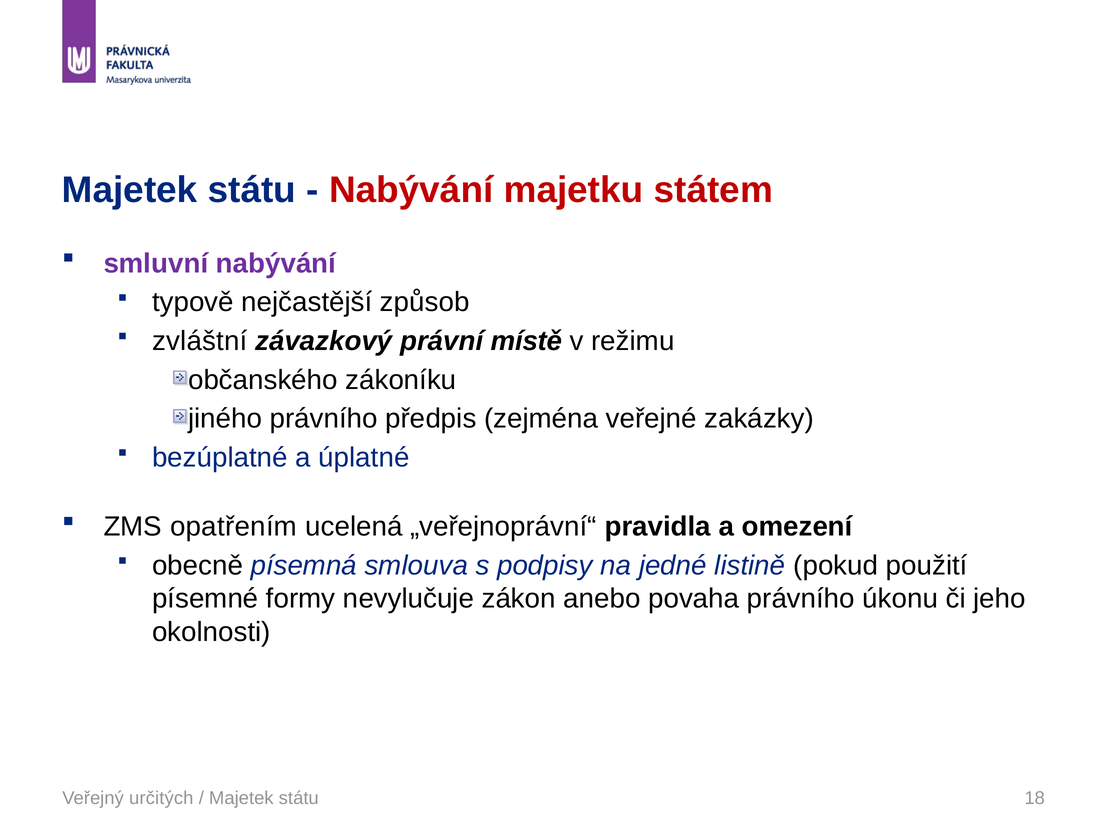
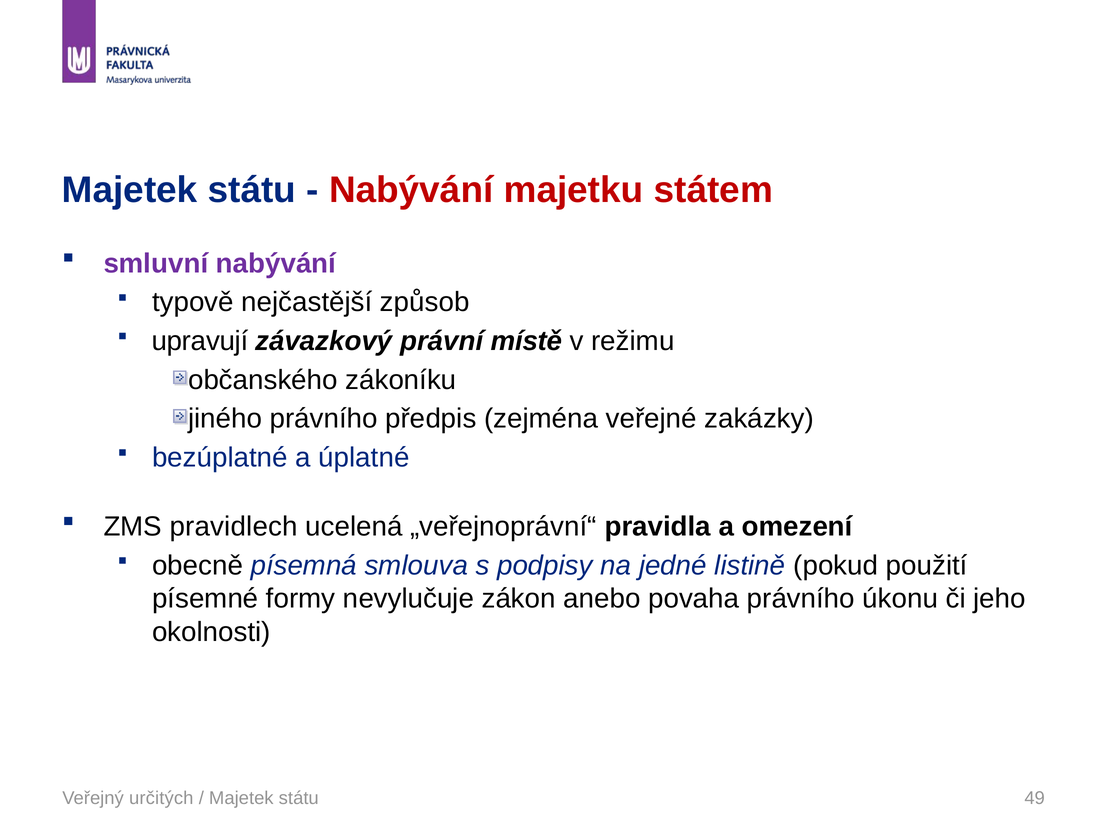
zvláštní: zvláštní -> upravují
opatřením: opatřením -> pravidlech
18: 18 -> 49
